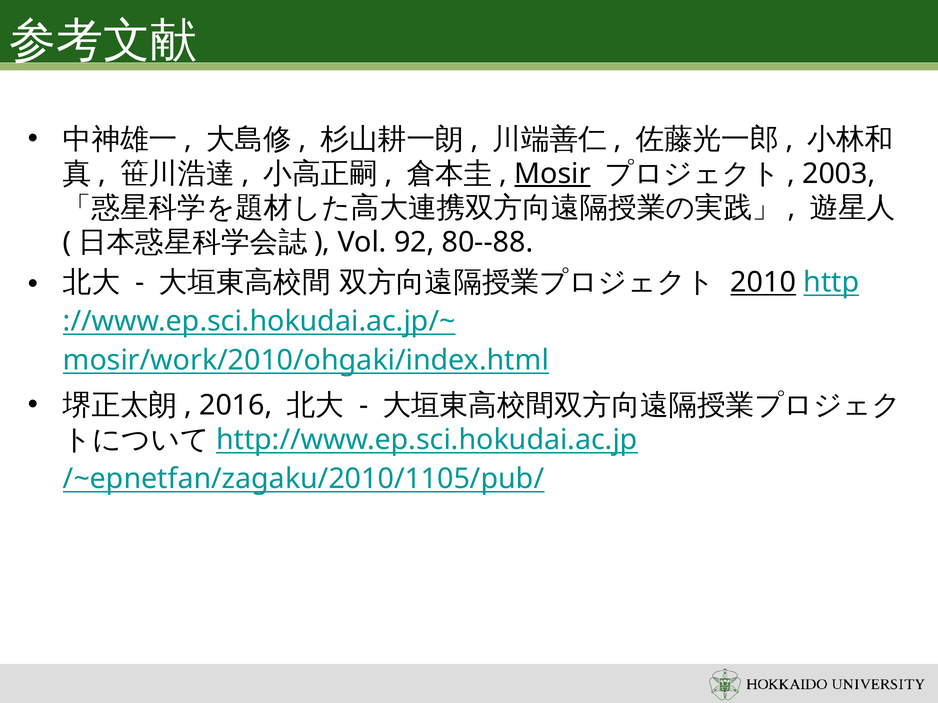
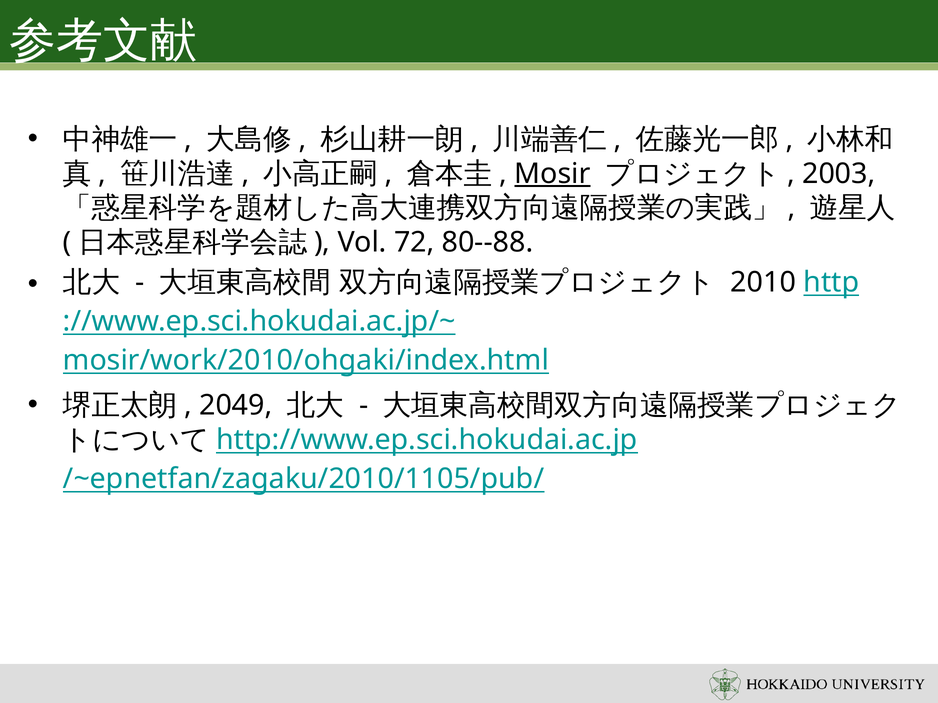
92: 92 -> 72
2010 underline: present -> none
2016: 2016 -> 2049
